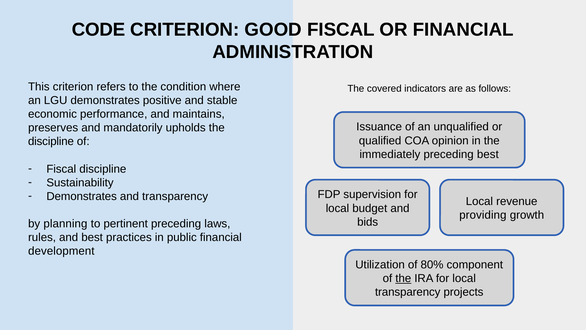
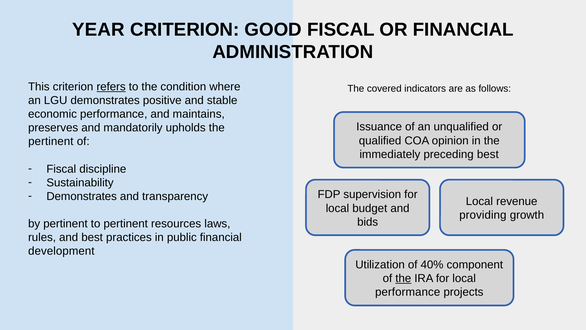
CODE: CODE -> YEAR
refers underline: none -> present
discipline at (51, 141): discipline -> pertinent
by planning: planning -> pertinent
pertinent preceding: preceding -> resources
80%: 80% -> 40%
transparency at (408, 292): transparency -> performance
